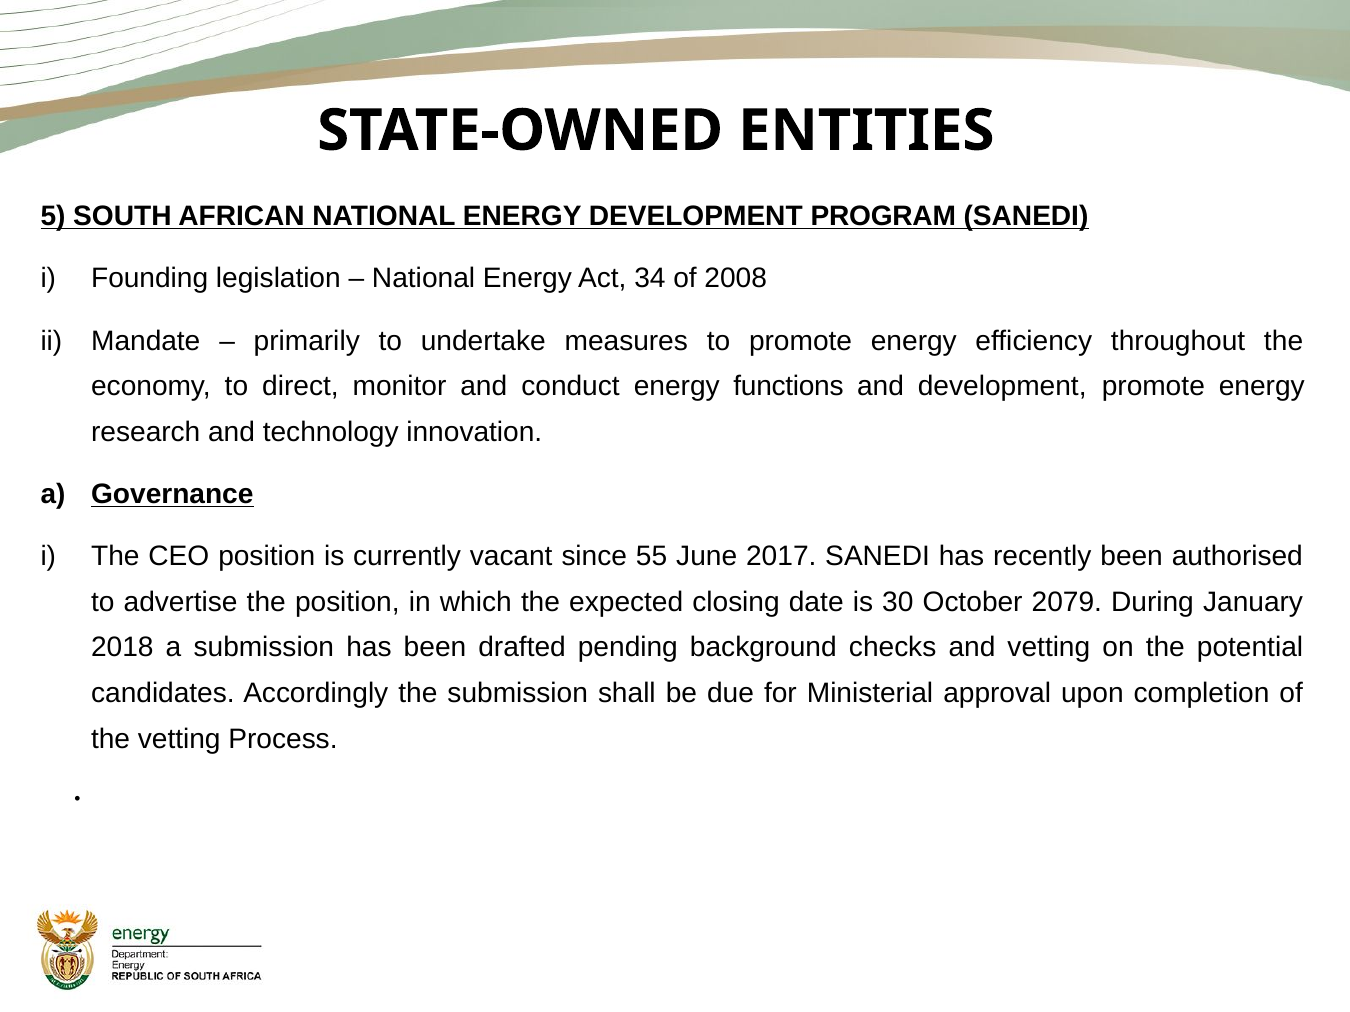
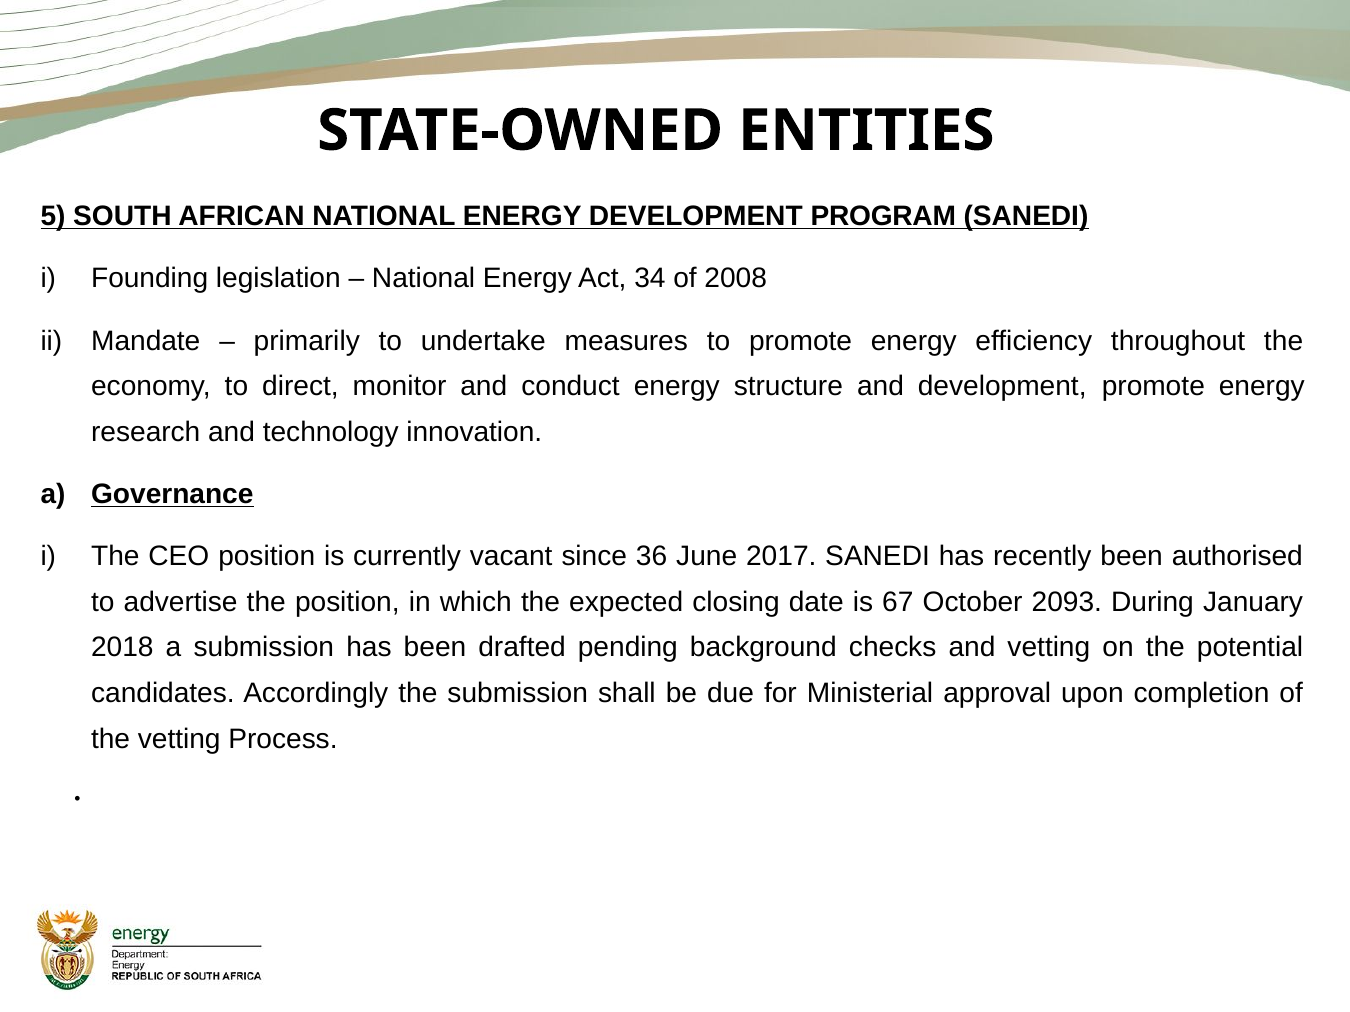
functions: functions -> structure
55: 55 -> 36
30: 30 -> 67
2079: 2079 -> 2093
